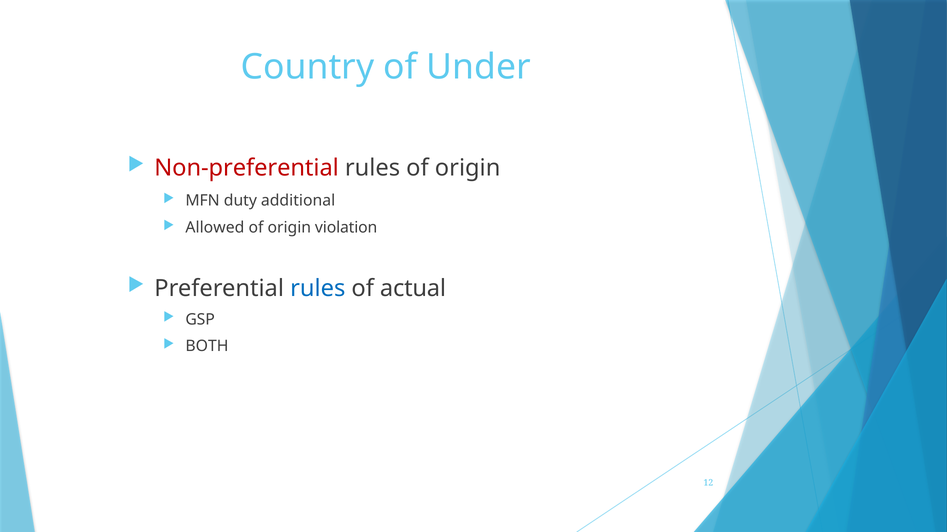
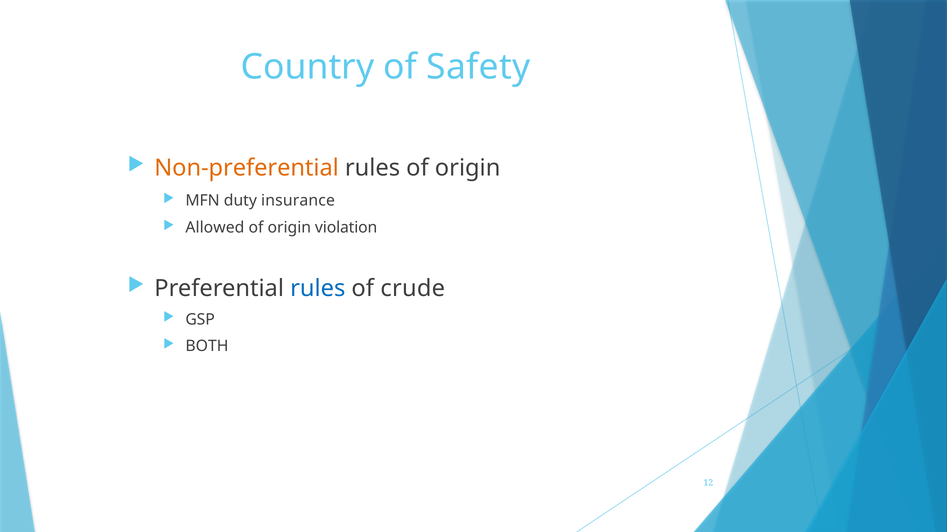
Under: Under -> Safety
Non-preferential colour: red -> orange
additional: additional -> insurance
actual: actual -> crude
